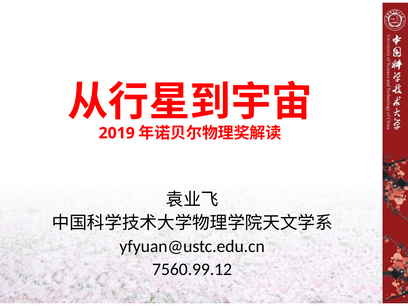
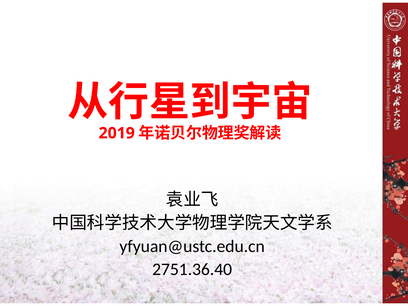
7560.99.12: 7560.99.12 -> 2751.36.40
